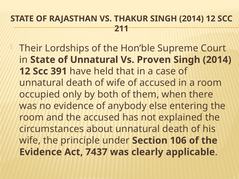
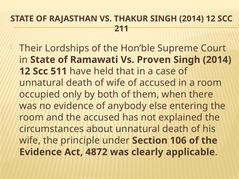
State of Unnatural: Unnatural -> Ramawati
391: 391 -> 511
7437: 7437 -> 4872
